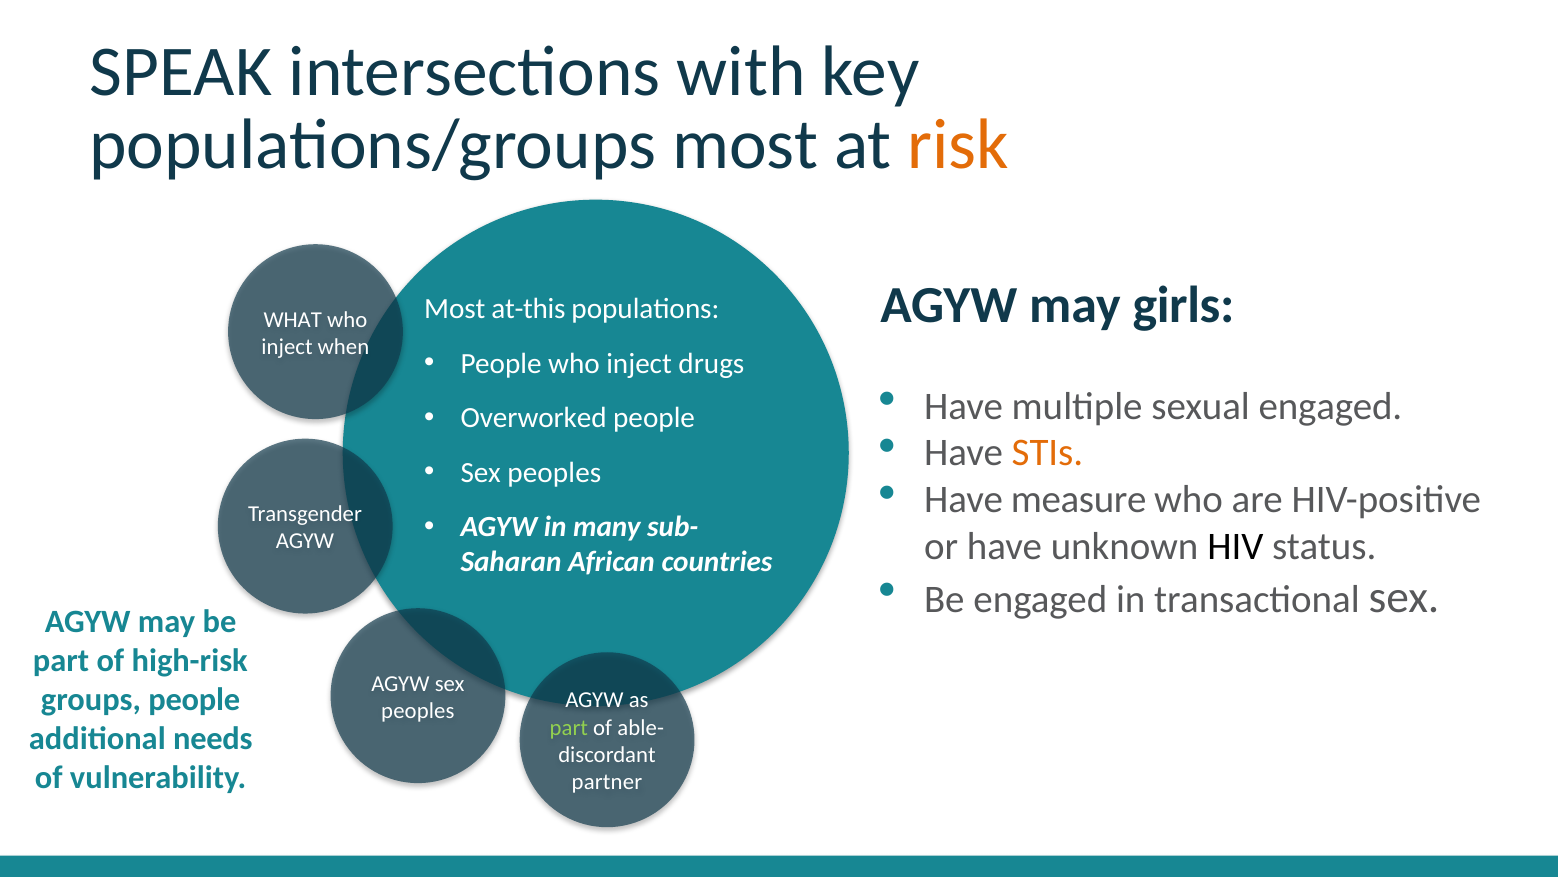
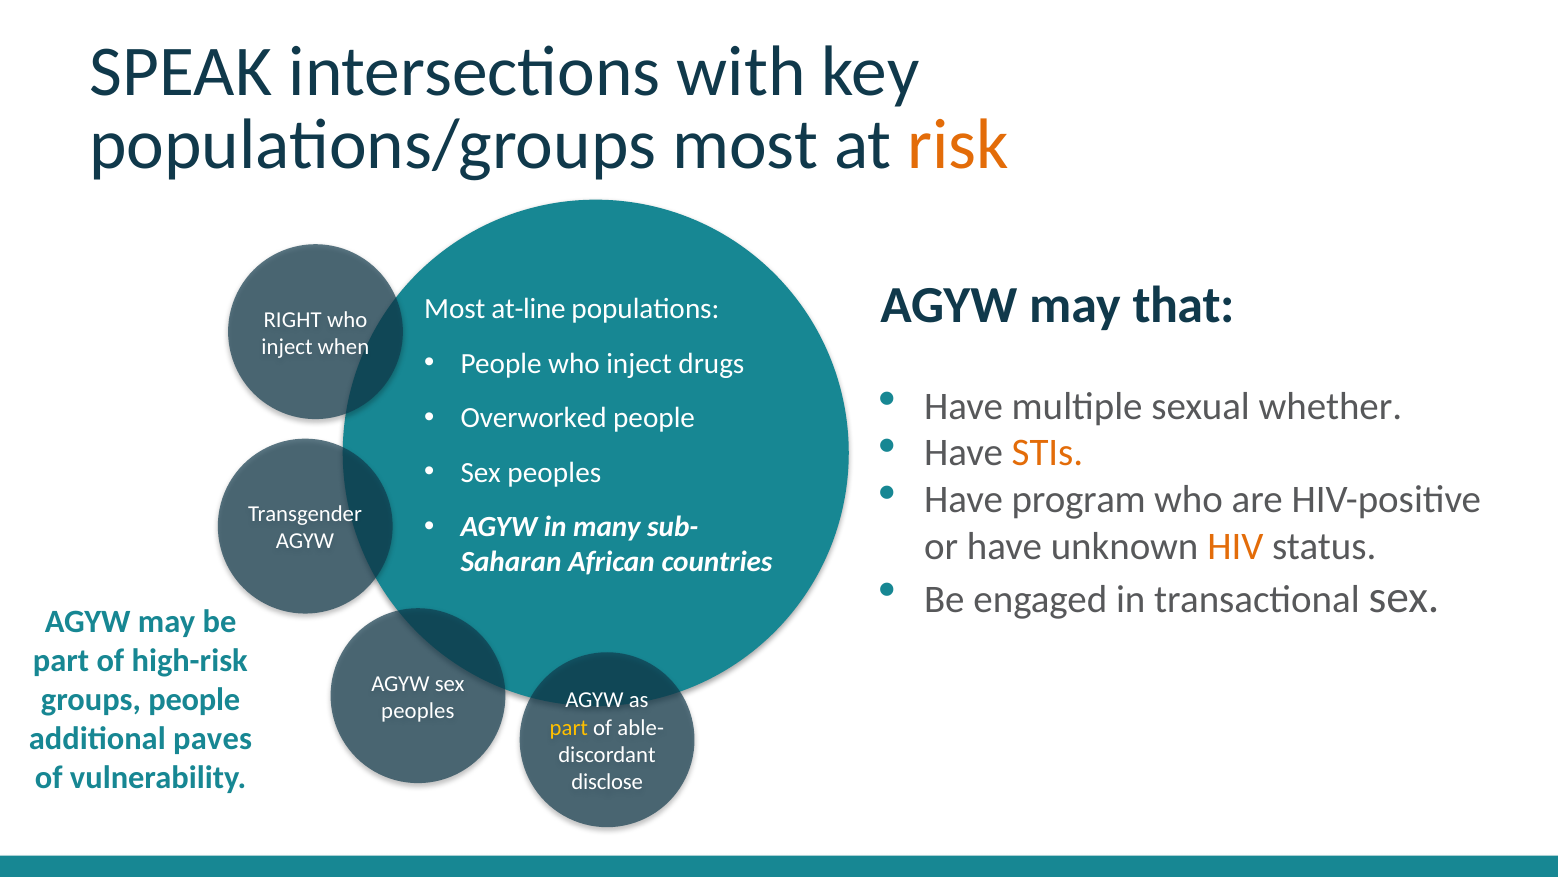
girls: girls -> that
at-this: at-this -> at-line
WHAT: WHAT -> RIGHT
sexual engaged: engaged -> whether
measure: measure -> program
HIV colour: black -> orange
part at (569, 727) colour: light green -> yellow
needs: needs -> paves
partner: partner -> disclose
